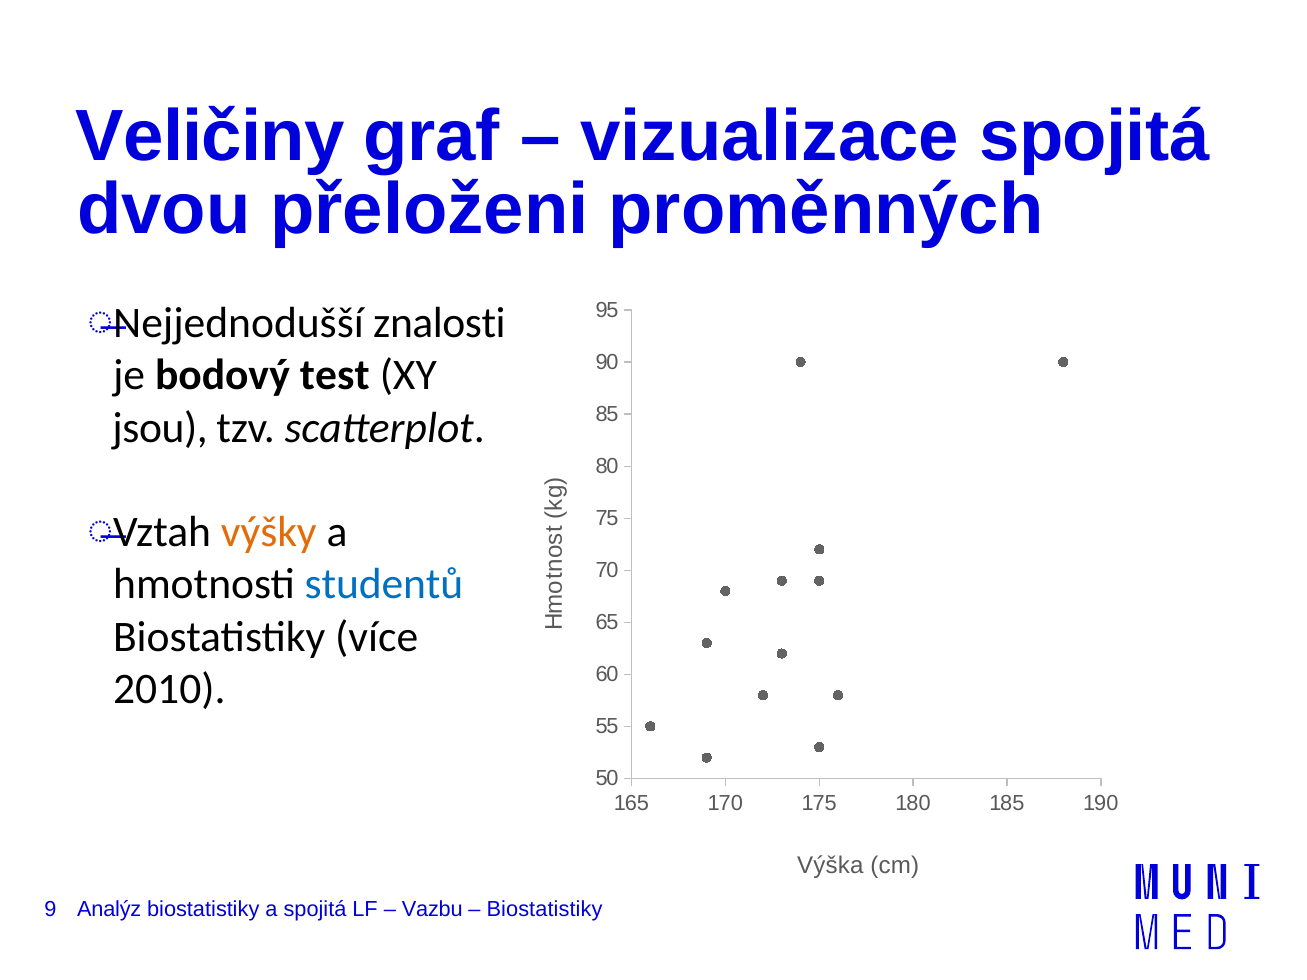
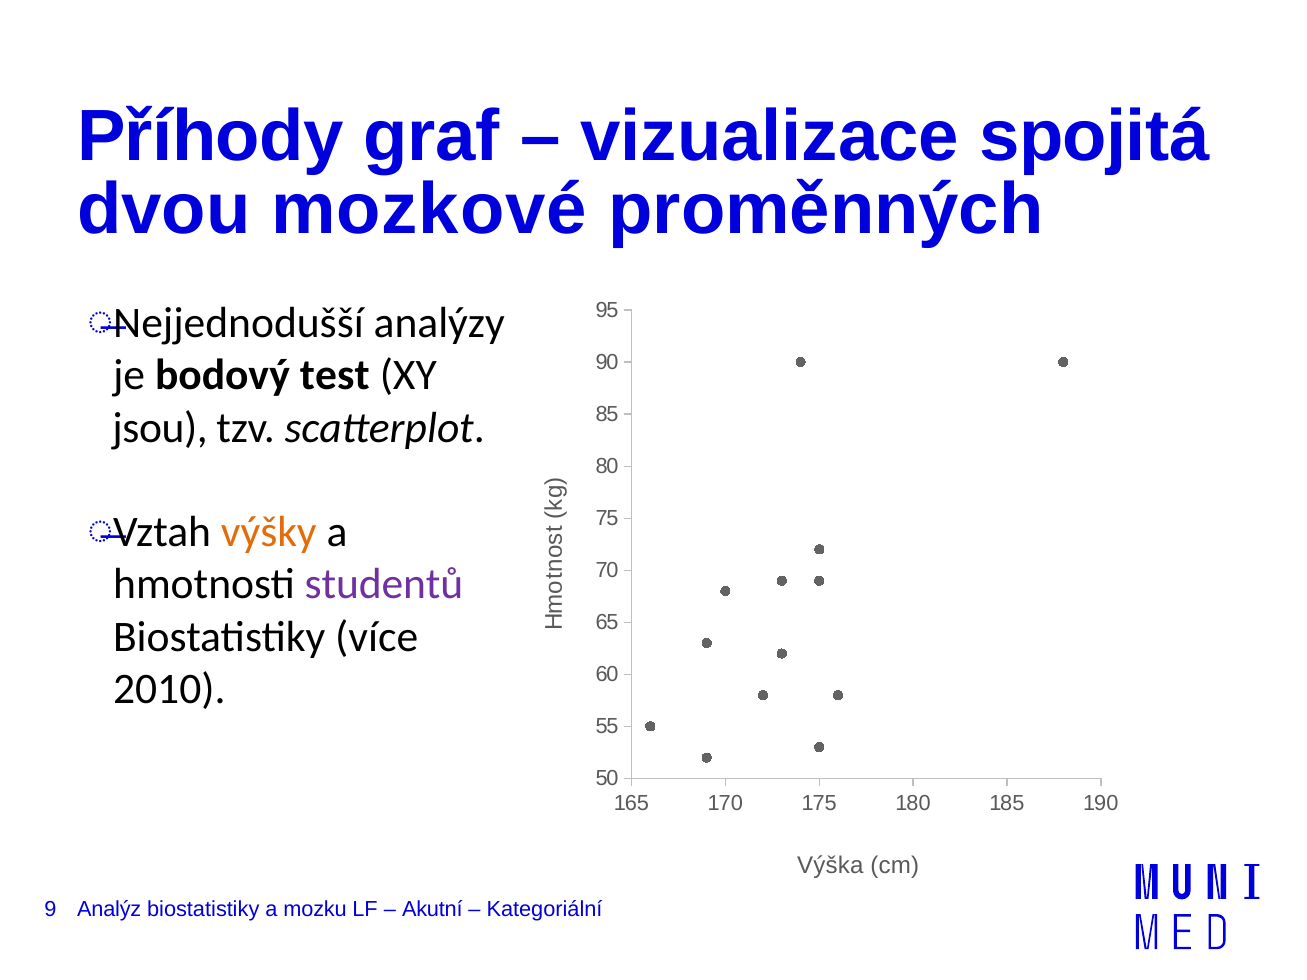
Veličiny: Veličiny -> Příhody
přeloženi: přeloženi -> mozkové
znalosti: znalosti -> analýzy
studentů colour: blue -> purple
a spojitá: spojitá -> mozku
Vazbu: Vazbu -> Akutní
Biostatistiky at (544, 910): Biostatistiky -> Kategoriální
